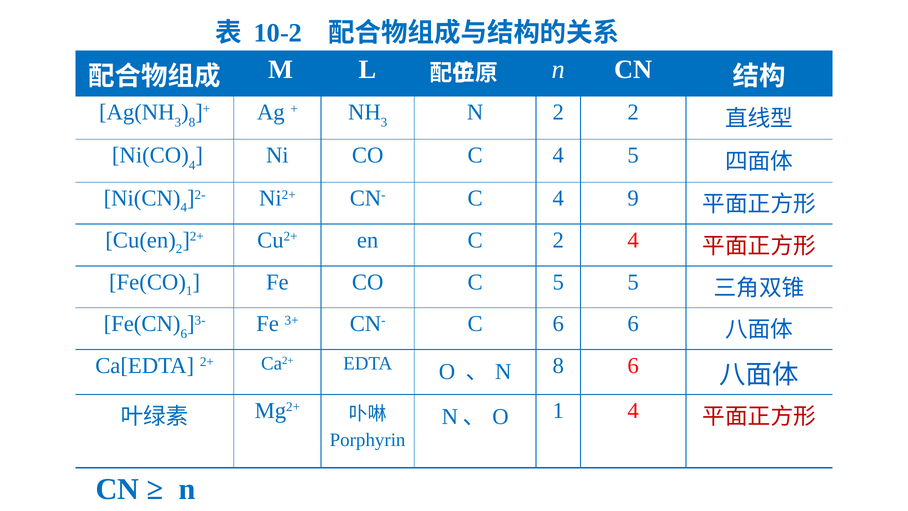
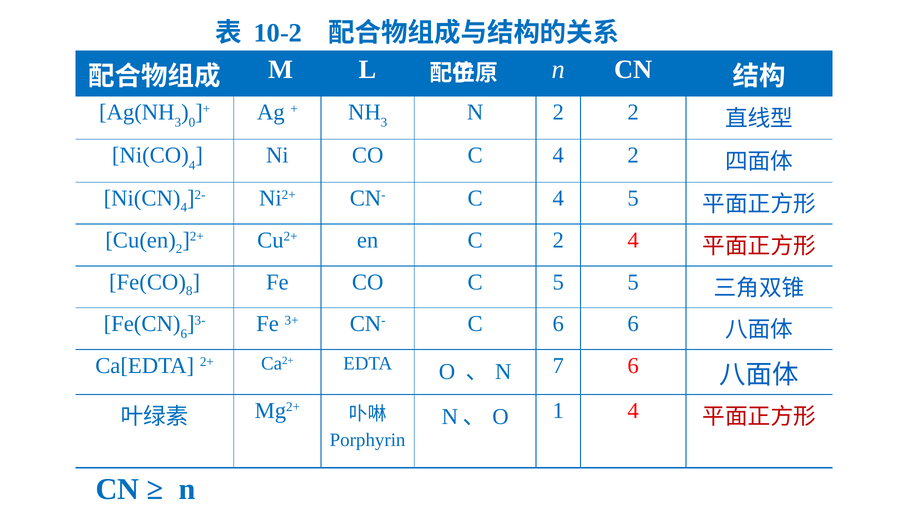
8 at (192, 122): 8 -> 0
4 5: 5 -> 2
4 9: 9 -> 5
1 at (189, 291): 1 -> 8
N 8: 8 -> 7
